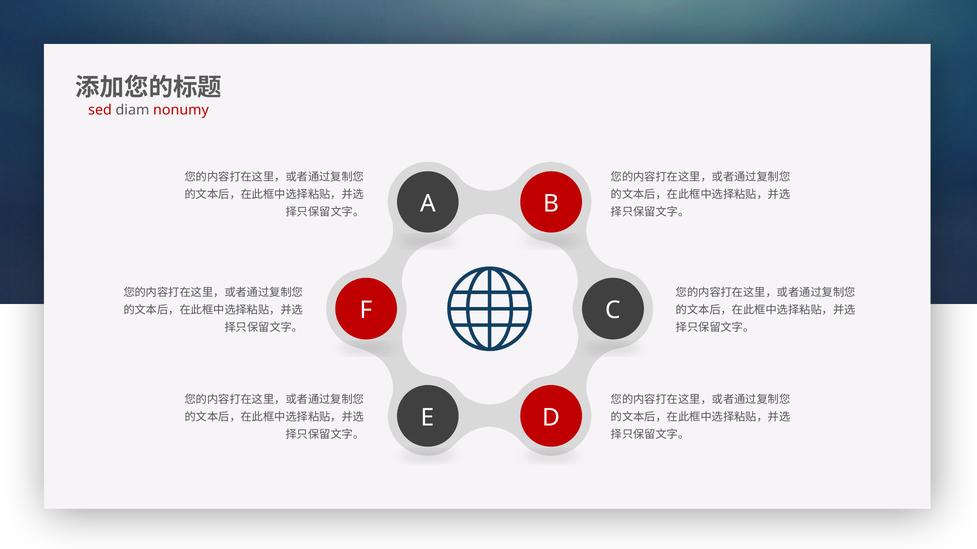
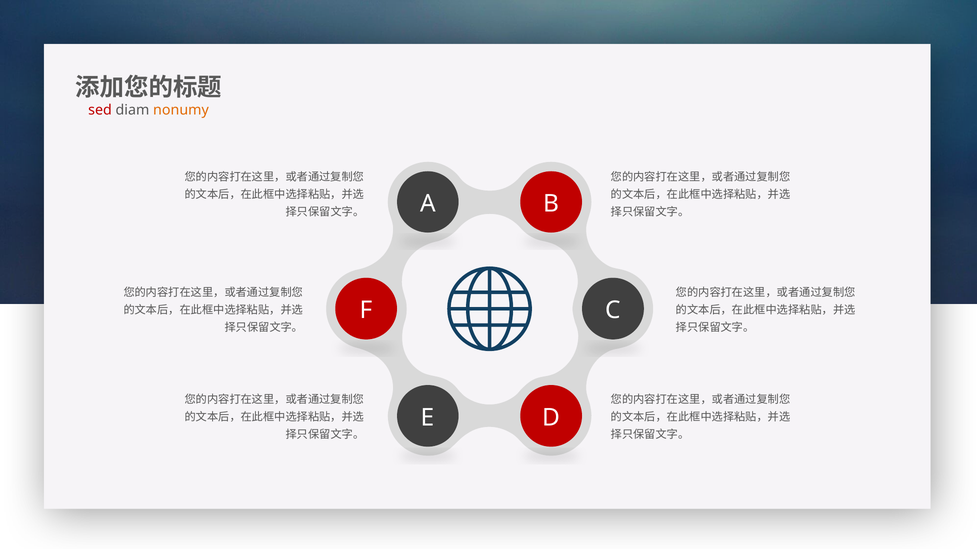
nonumy colour: red -> orange
